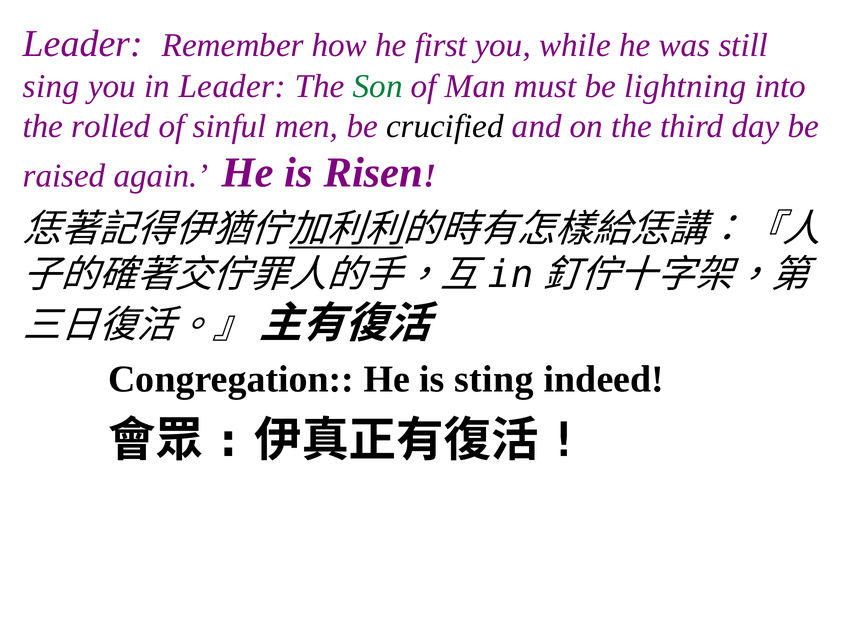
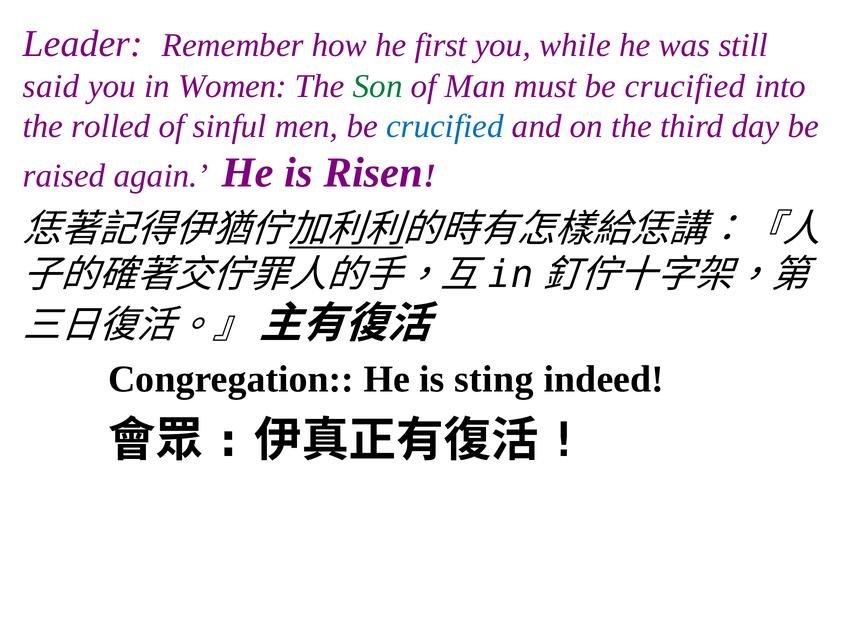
sing: sing -> said
in Leader: Leader -> Women
must be lightning: lightning -> crucified
crucified at (445, 126) colour: black -> blue
